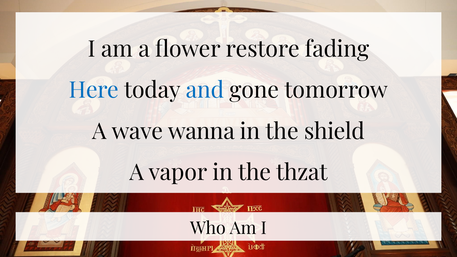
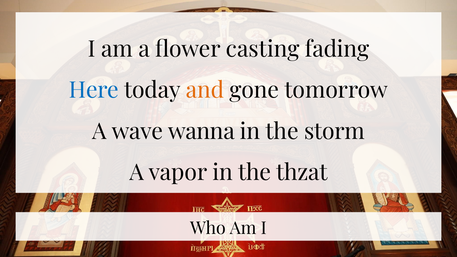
restore: restore -> casting
and colour: blue -> orange
shield: shield -> storm
